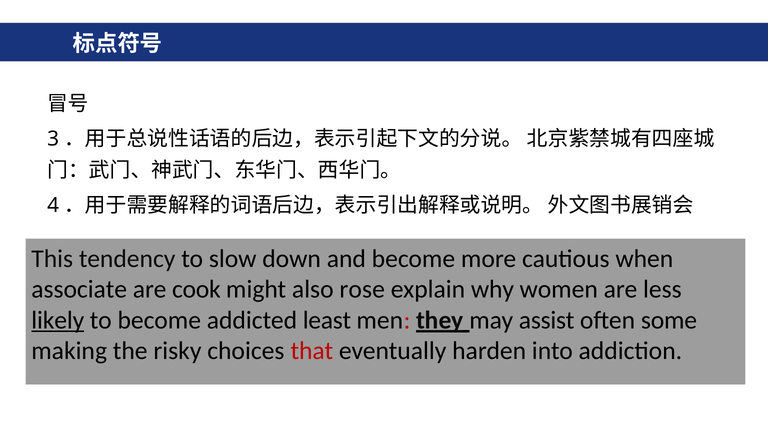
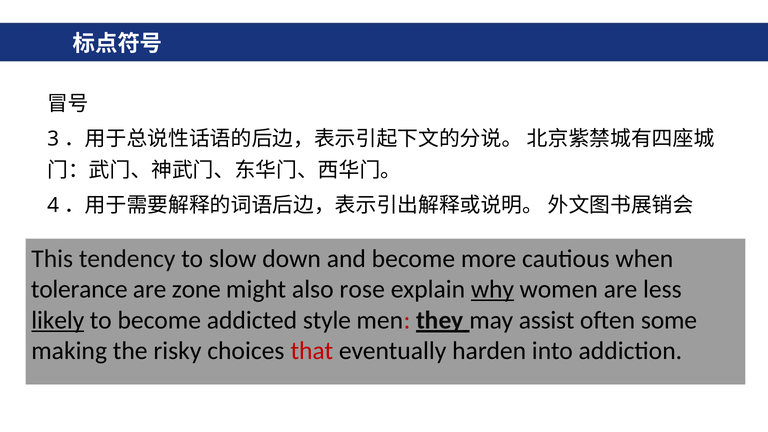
associate: associate -> tolerance
cook: cook -> zone
why underline: none -> present
least: least -> style
